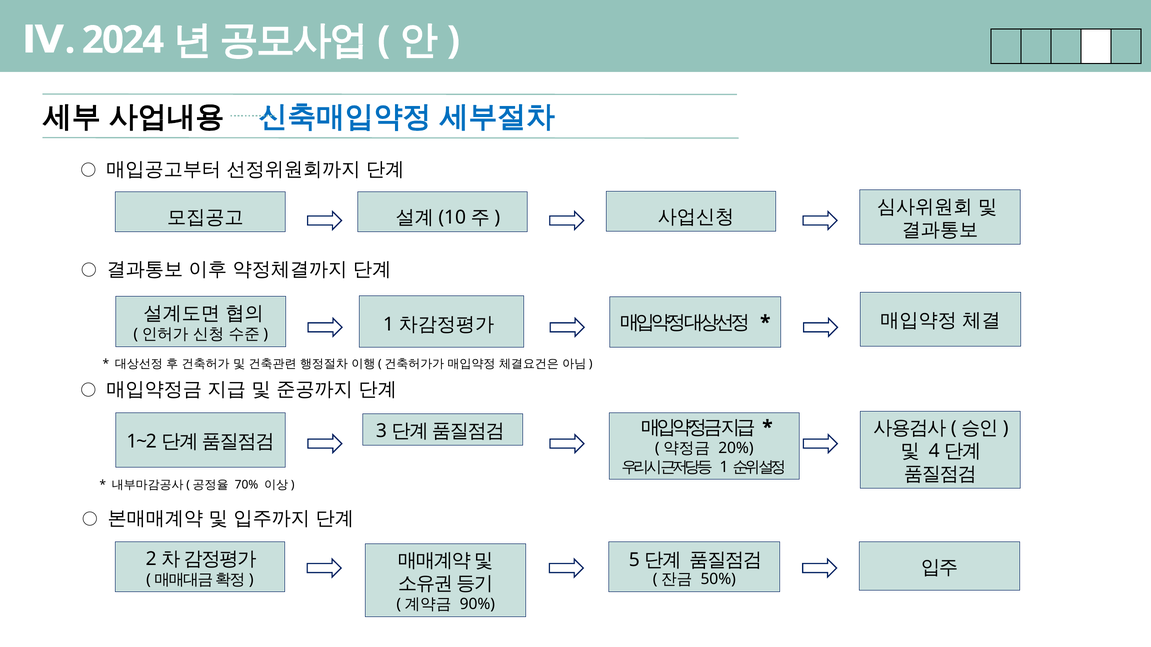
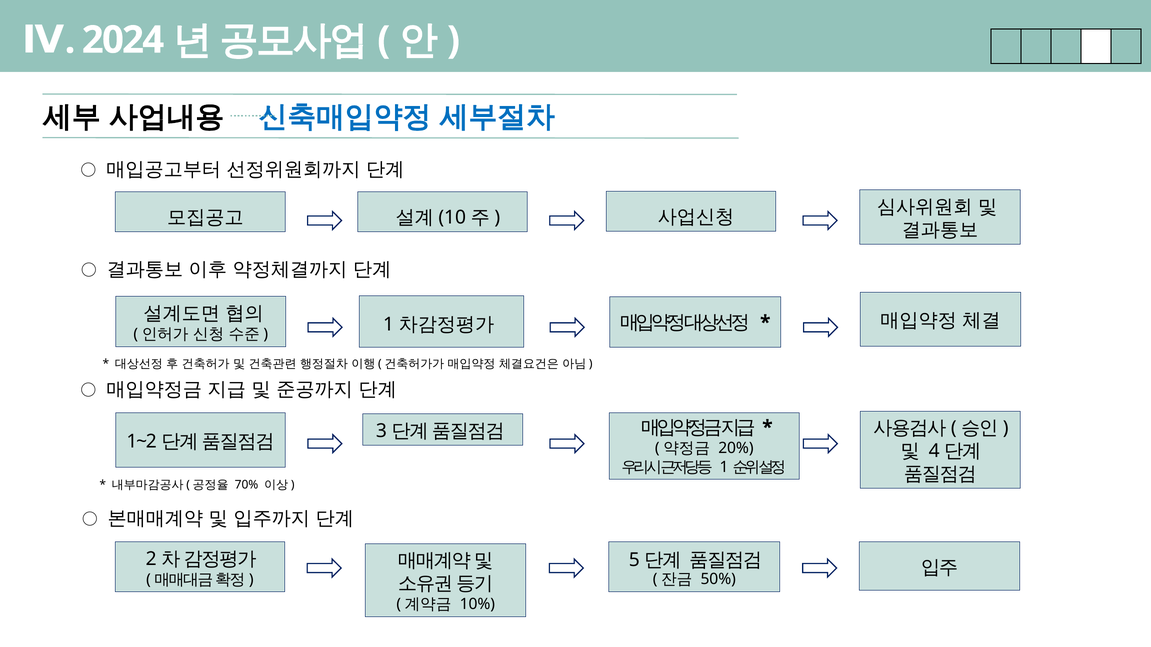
90%: 90% -> 10%
